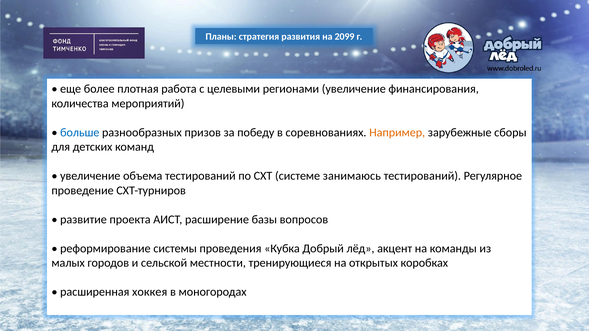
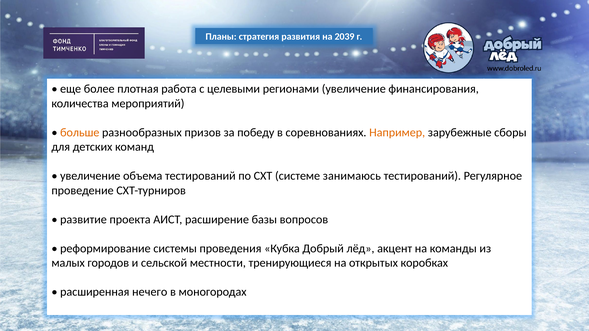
2099: 2099 -> 2039
больше colour: blue -> orange
хоккея: хоккея -> нечего
